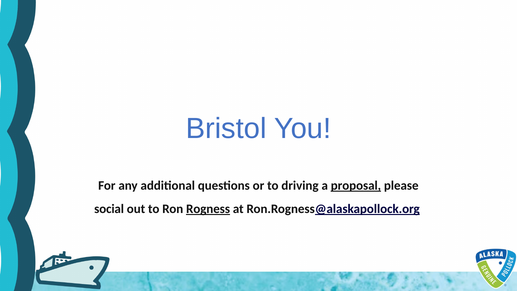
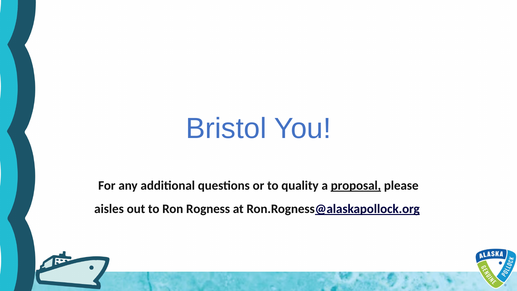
driving: driving -> quality
social: social -> aisles
Rogness underline: present -> none
